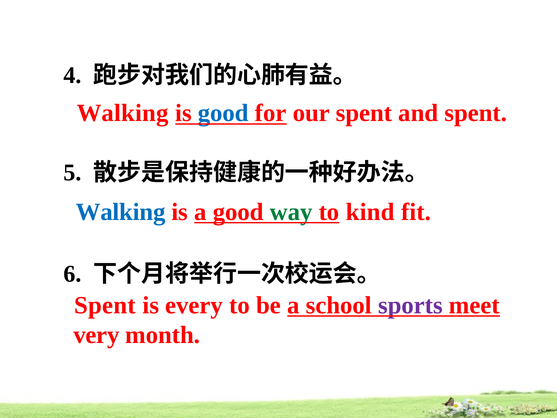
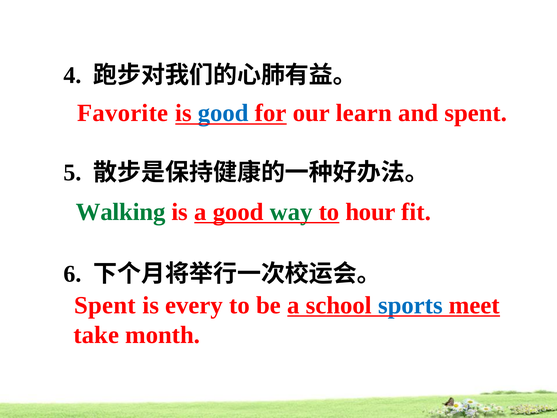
Walking at (123, 113): Walking -> Favorite
our spent: spent -> learn
Walking at (121, 212) colour: blue -> green
kind: kind -> hour
sports colour: purple -> blue
very: very -> take
